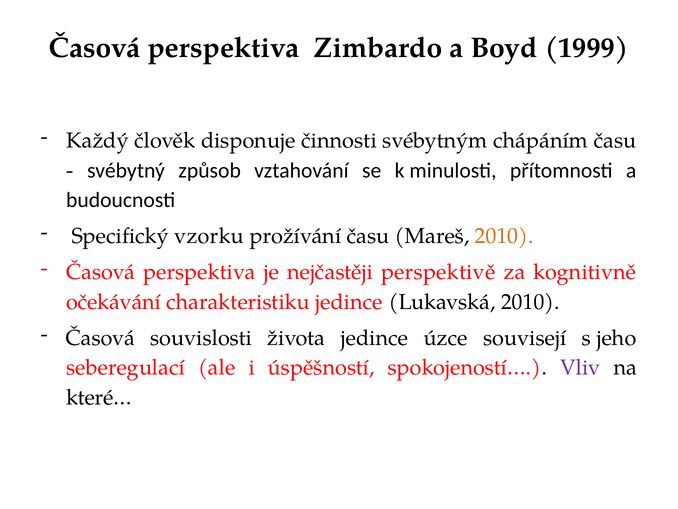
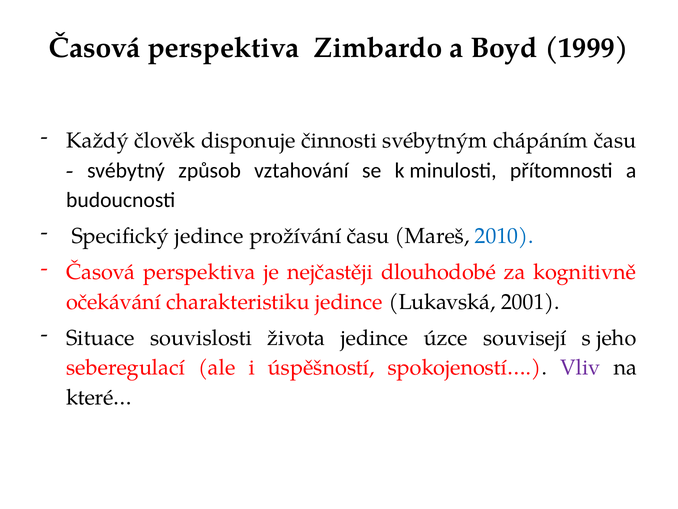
Specifický vzorku: vzorku -> jedince
2010 at (504, 236) colour: orange -> blue
perspektivě: perspektivě -> dlouhodobé
Lukavská 2010: 2010 -> 2001
Časová at (100, 338): Časová -> Situace
